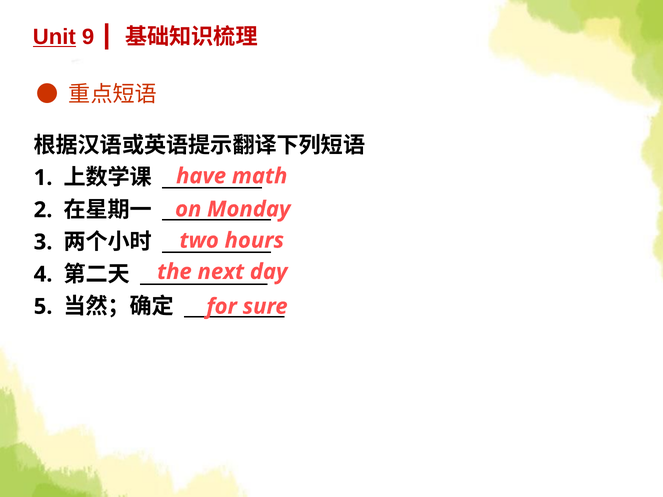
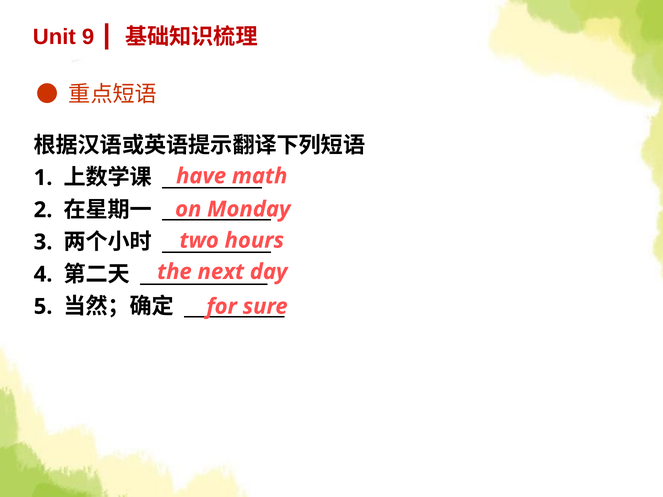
Unit underline: present -> none
